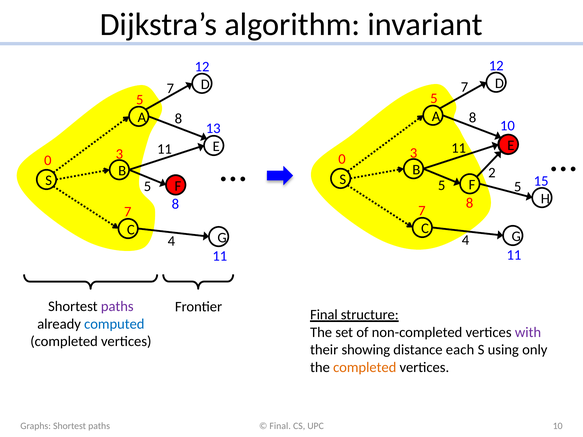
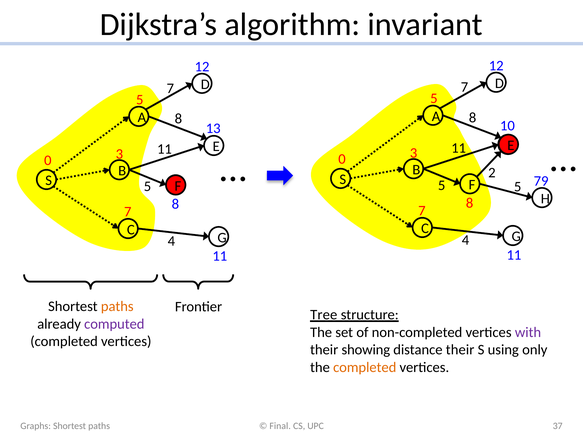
15: 15 -> 79
paths at (117, 307) colour: purple -> orange
Final at (324, 315): Final -> Tree
computed colour: blue -> purple
distance each: each -> their
UPC 10: 10 -> 37
